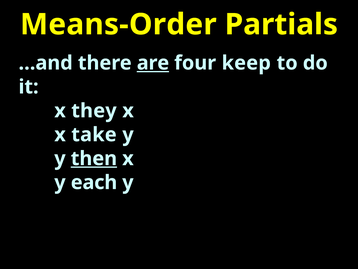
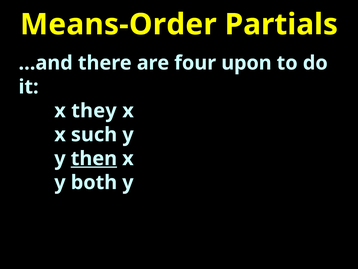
are underline: present -> none
keep: keep -> upon
take: take -> such
each: each -> both
